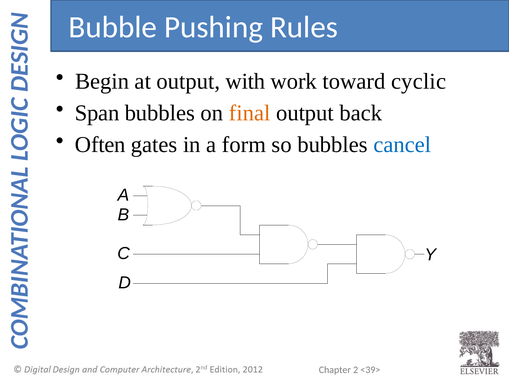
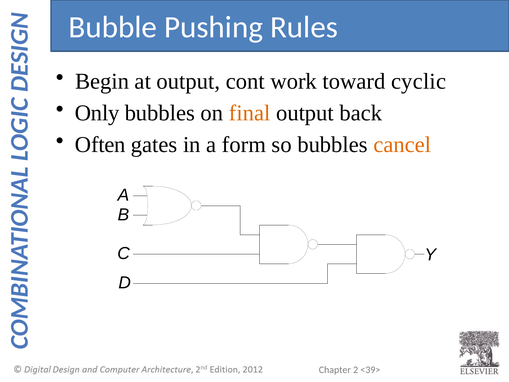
with: with -> cont
Span: Span -> Only
cancel colour: blue -> orange
